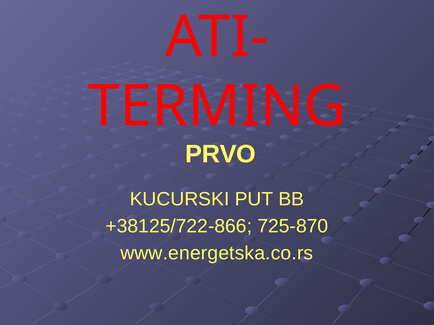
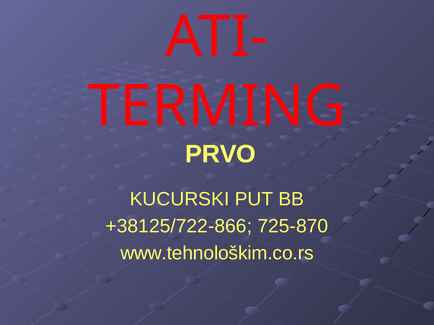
www.energetska.co.rs: www.energetska.co.rs -> www.tehnološkim.co.rs
